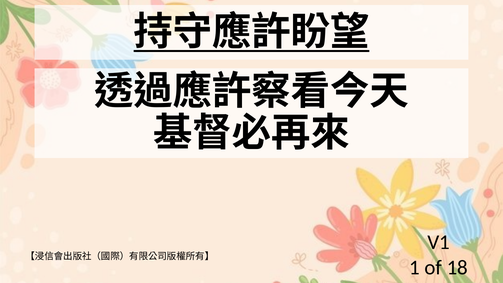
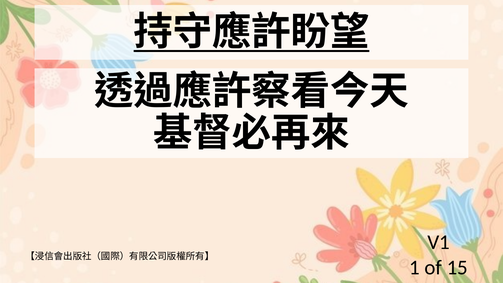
18: 18 -> 15
